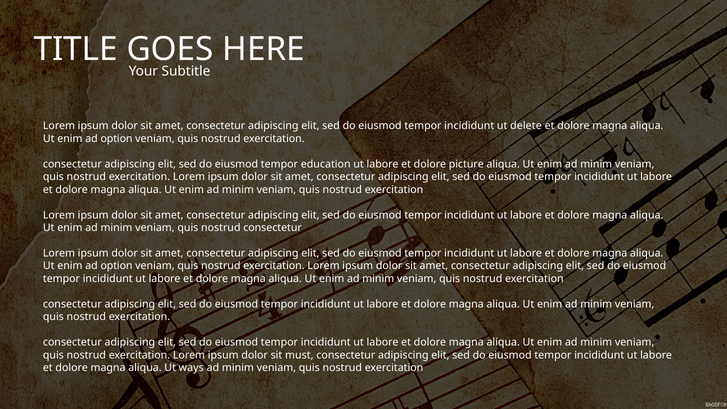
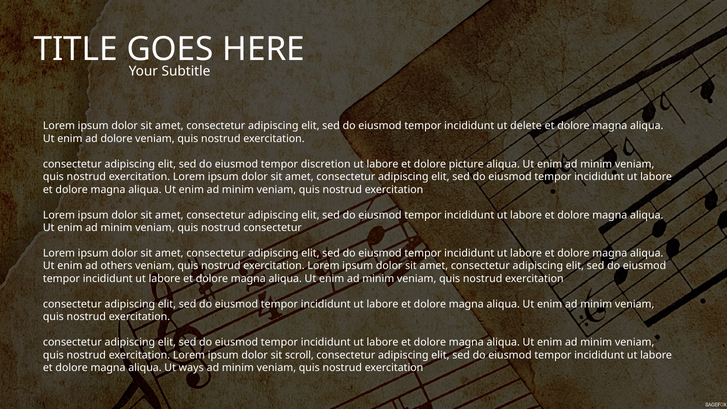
option at (117, 139): option -> dolore
education: education -> discretion
option at (117, 266): option -> others
must: must -> scroll
